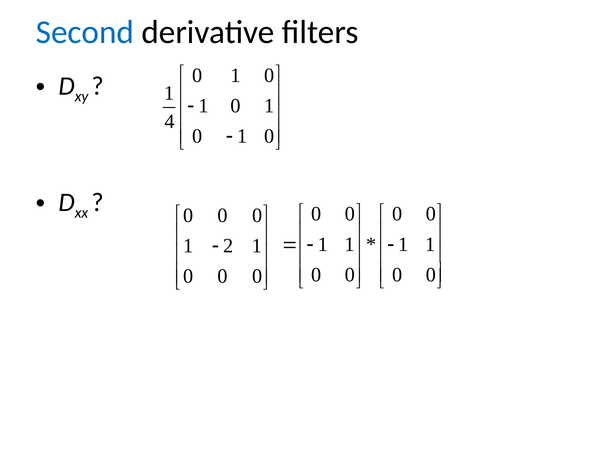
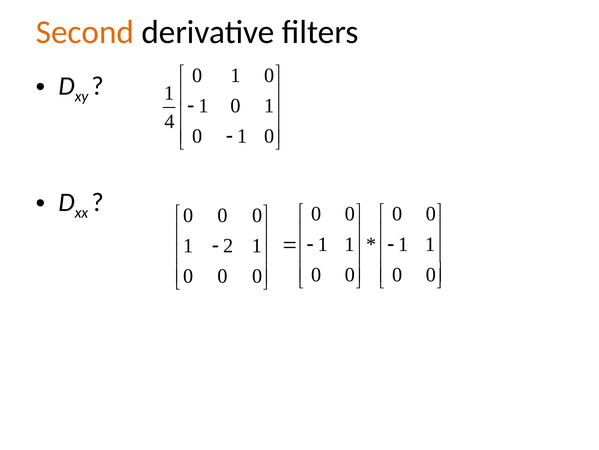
Second colour: blue -> orange
